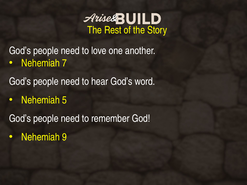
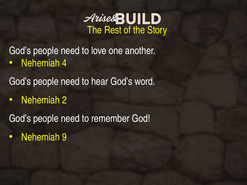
7: 7 -> 4
5: 5 -> 2
